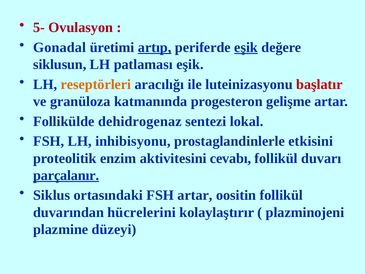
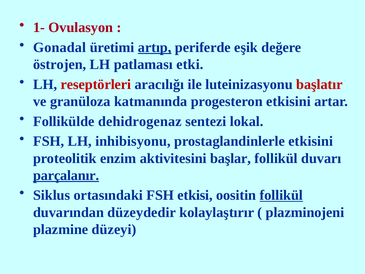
5-: 5- -> 1-
eşik at (246, 47) underline: present -> none
siklusun: siklusun -> östrojen
patlaması eşik: eşik -> etki
reseptörleri colour: orange -> red
progesteron gelişme: gelişme -> etkisini
cevabı: cevabı -> başlar
FSH artar: artar -> etkisi
follikül at (281, 195) underline: none -> present
hücrelerini: hücrelerini -> düzeydedir
